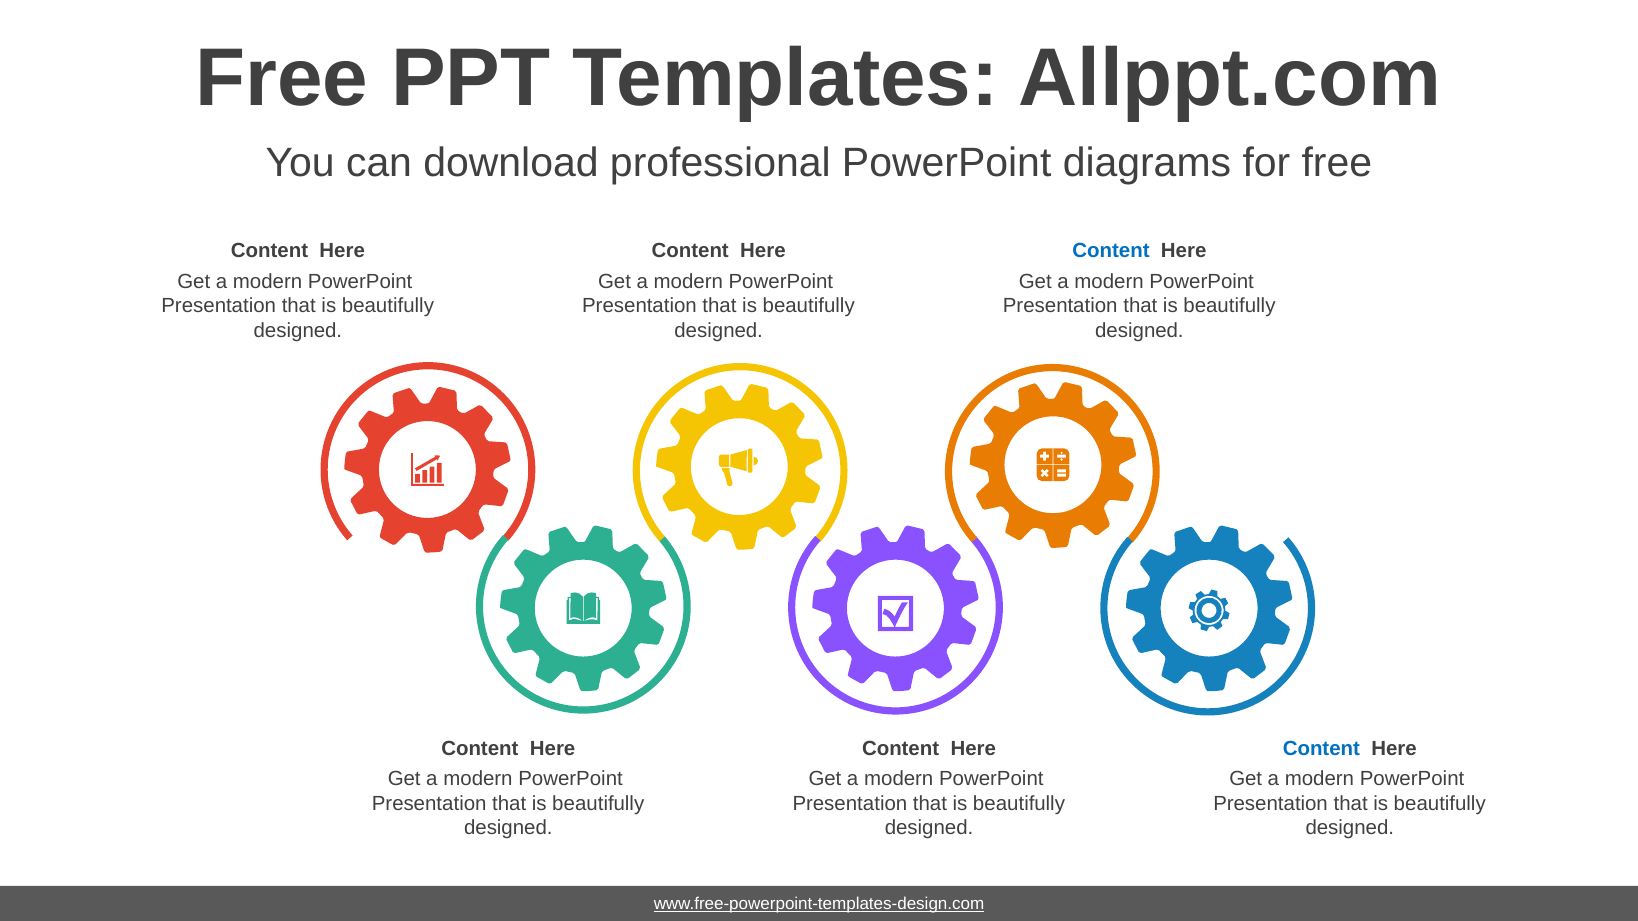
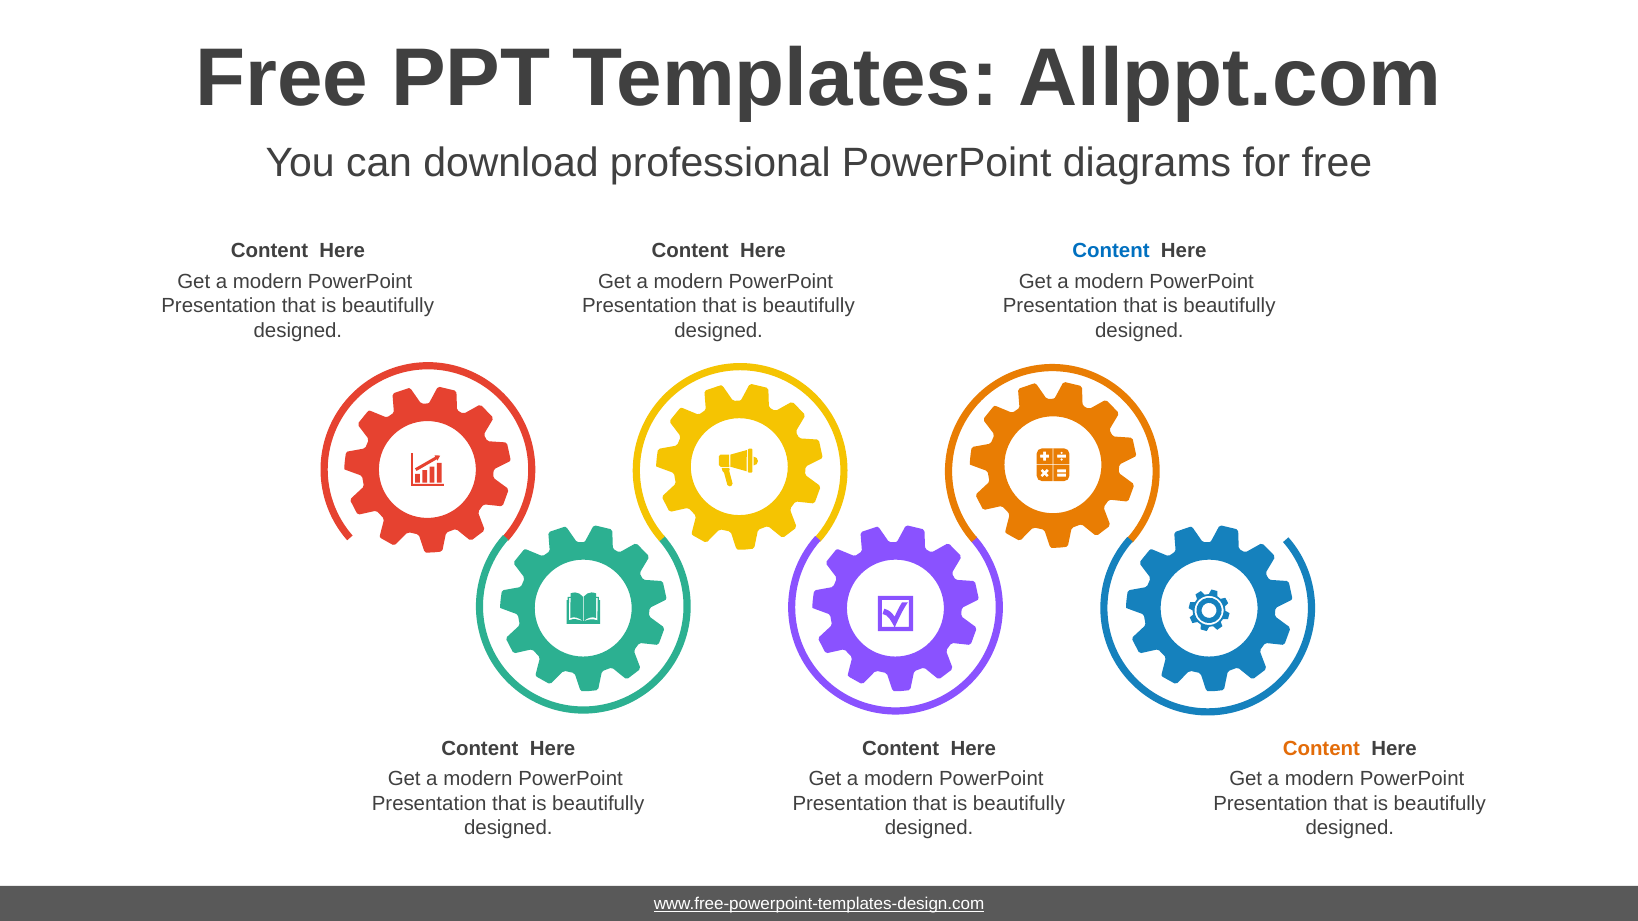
Content at (1321, 749) colour: blue -> orange
